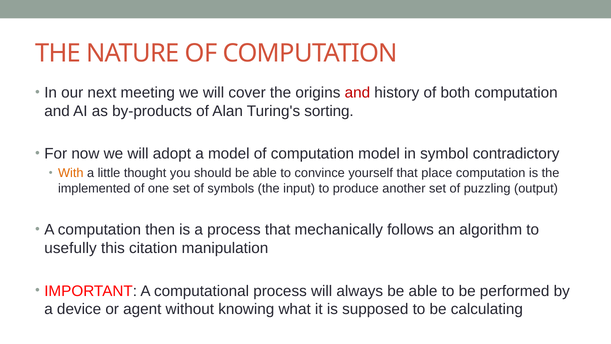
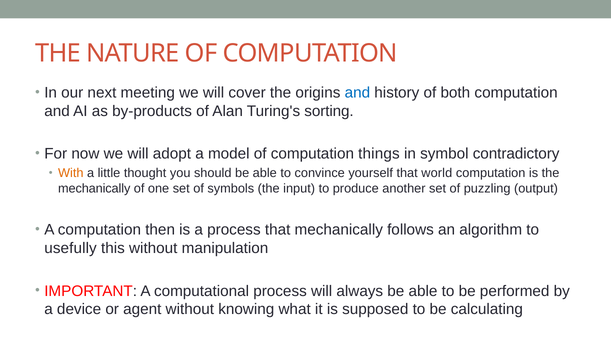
and at (357, 93) colour: red -> blue
computation model: model -> things
place: place -> world
implemented at (94, 188): implemented -> mechanically
this citation: citation -> without
